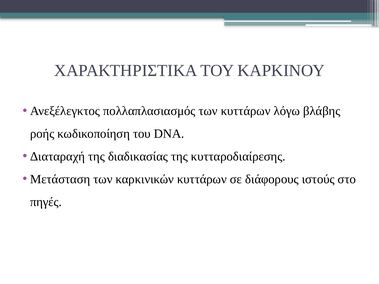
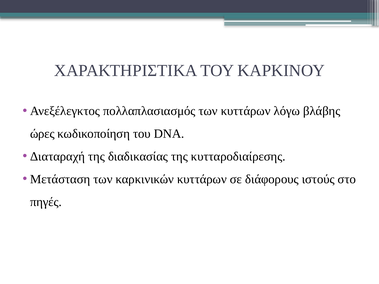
ροής: ροής -> ώρες
